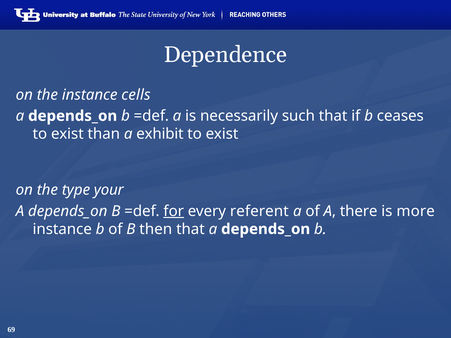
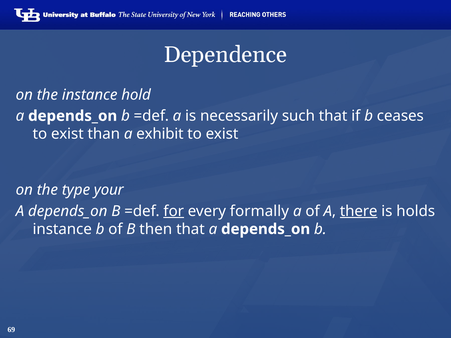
cells: cells -> hold
referent: referent -> formally
there underline: none -> present
more: more -> holds
